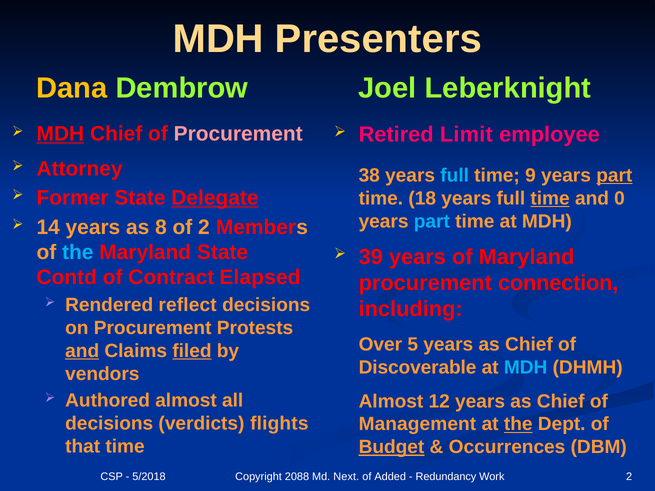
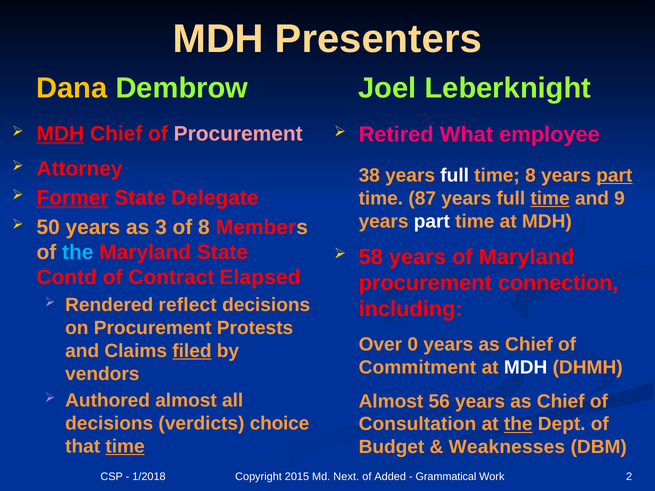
Limit: Limit -> What
full at (455, 175) colour: light blue -> white
time 9: 9 -> 8
18: 18 -> 87
0: 0 -> 9
Former underline: none -> present
Delegate underline: present -> none
part at (432, 221) colour: light blue -> white
14: 14 -> 50
8: 8 -> 3
of 2: 2 -> 8
39: 39 -> 58
5: 5 -> 0
and at (82, 351) underline: present -> none
Discoverable: Discoverable -> Commitment
MDH at (526, 368) colour: light blue -> white
12: 12 -> 56
flights: flights -> choice
Management: Management -> Consultation
time at (125, 447) underline: none -> present
Budget underline: present -> none
Occurrences: Occurrences -> Weaknesses
5/2018: 5/2018 -> 1/2018
2088: 2088 -> 2015
Redundancy: Redundancy -> Grammatical
